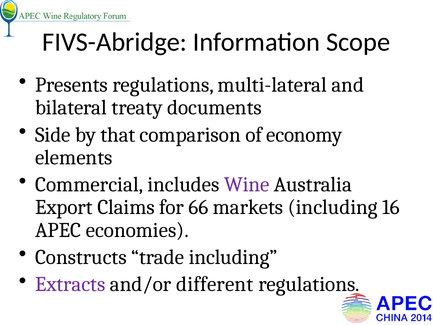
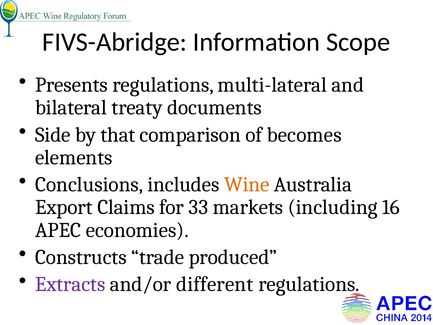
economy: economy -> becomes
Commercial: Commercial -> Conclusions
Wine colour: purple -> orange
66: 66 -> 33
trade including: including -> produced
